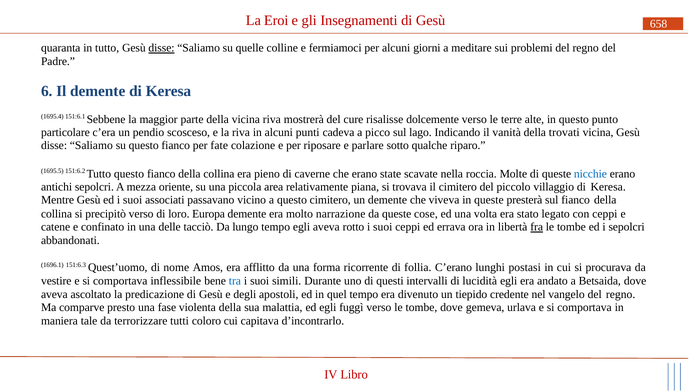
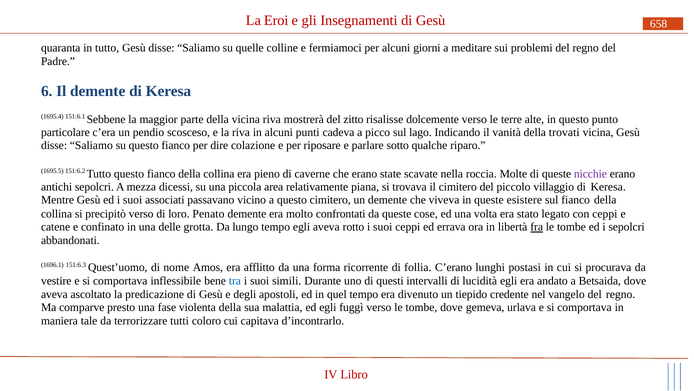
disse at (161, 48) underline: present -> none
cure: cure -> zitto
fate: fate -> dire
nicchie colour: blue -> purple
oriente: oriente -> dicessi
presterà: presterà -> esistere
Europa: Europa -> Penato
narrazione: narrazione -> confrontati
tacciò: tacciò -> grotta
